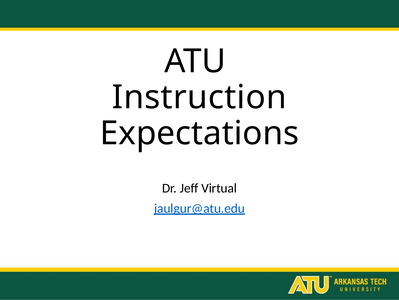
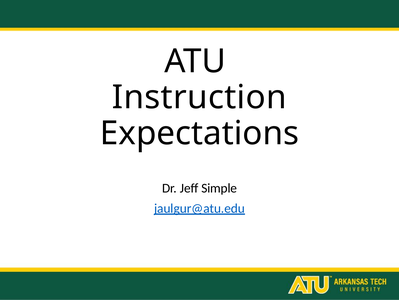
Virtual: Virtual -> Simple
